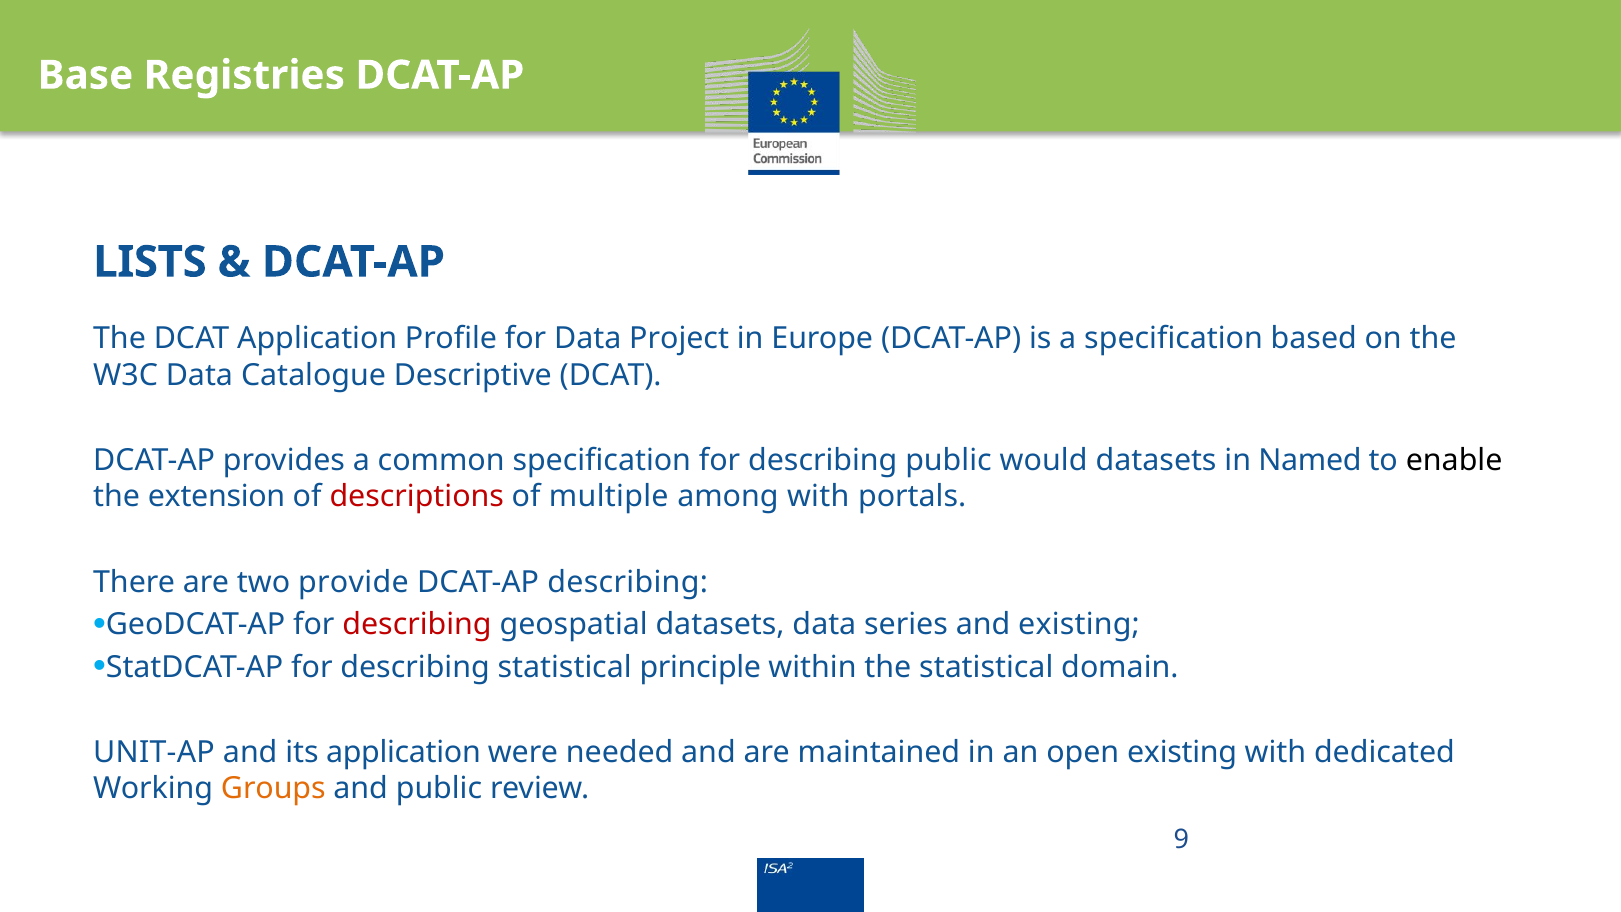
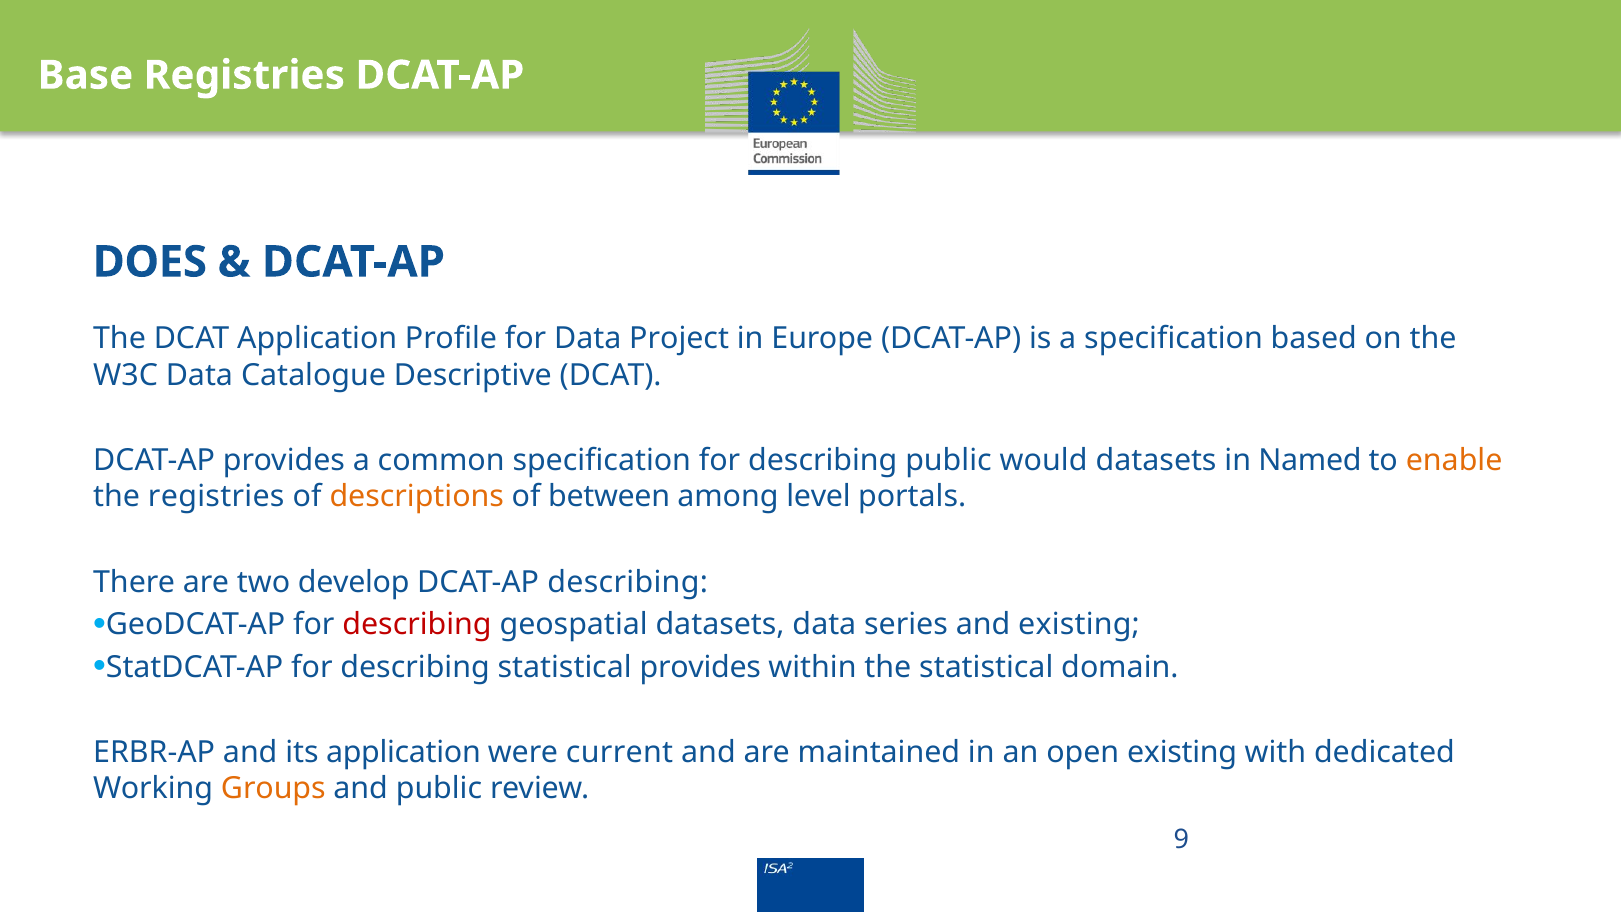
LISTS: LISTS -> DOES
enable colour: black -> orange
the extension: extension -> registries
descriptions colour: red -> orange
multiple: multiple -> between
among with: with -> level
provide: provide -> develop
statistical principle: principle -> provides
UNIT-AP: UNIT-AP -> ERBR-AP
needed: needed -> current
